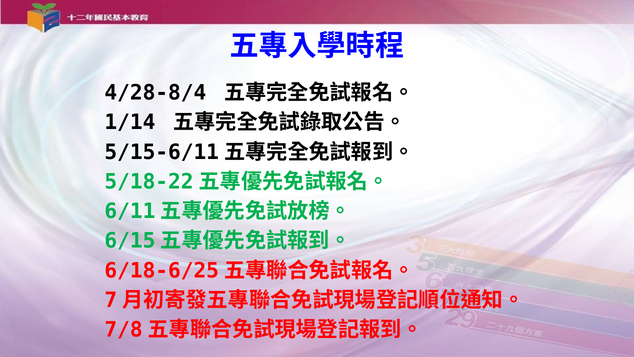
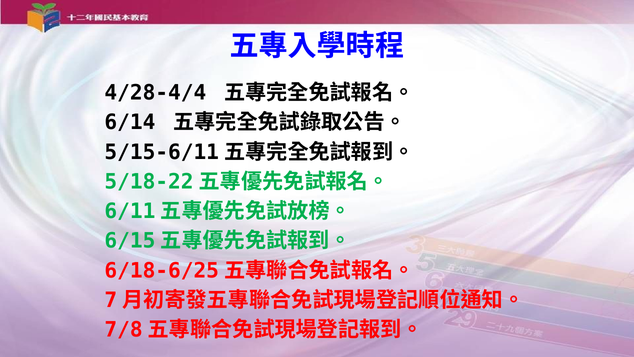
4/28-8/4: 4/28-8/4 -> 4/28-4/4
1/14: 1/14 -> 6/14
